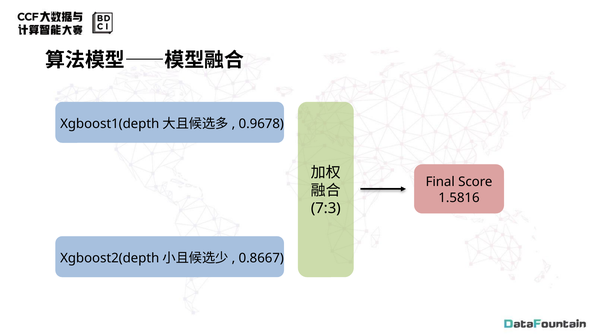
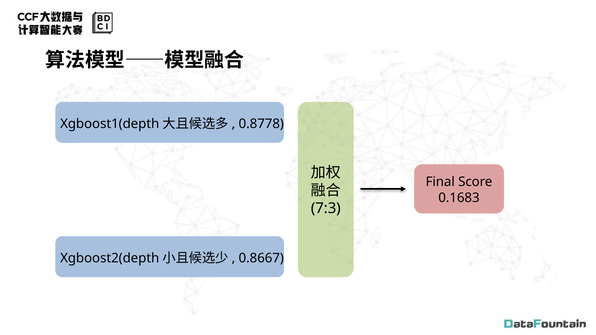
0.9678: 0.9678 -> 0.8778
1.5816: 1.5816 -> 0.1683
